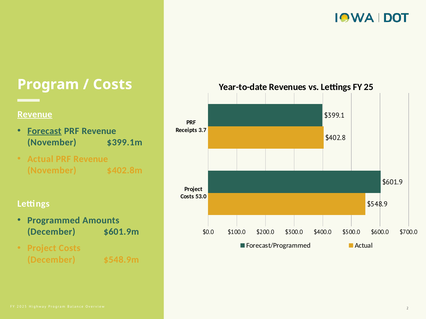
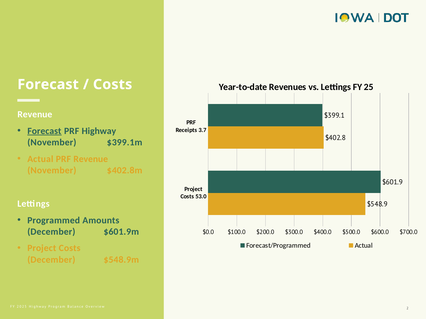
Program at (48, 85): Program -> Forecast
Revenue at (35, 114) underline: present -> none
Revenue at (99, 131): Revenue -> Highway
